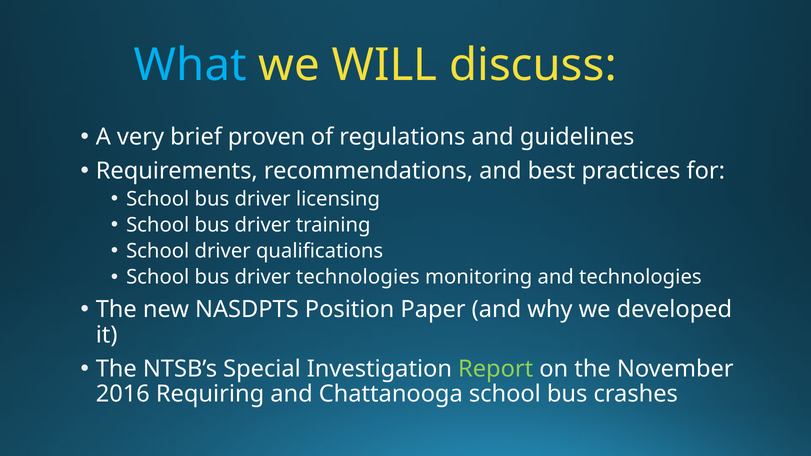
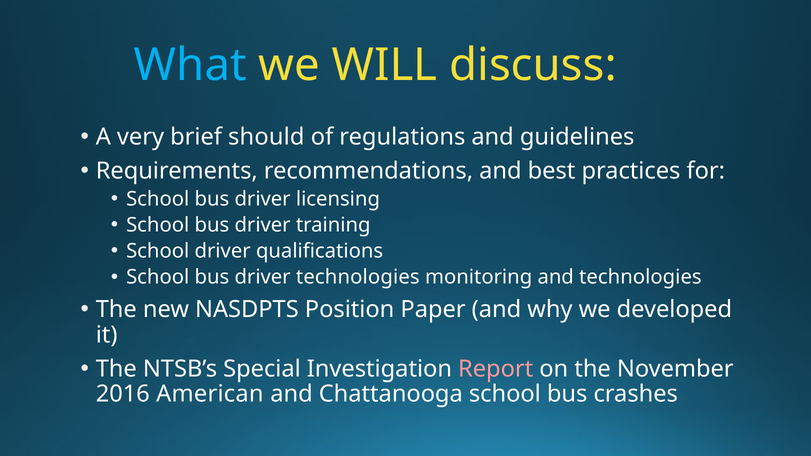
proven: proven -> should
Report colour: light green -> pink
Requiring: Requiring -> American
